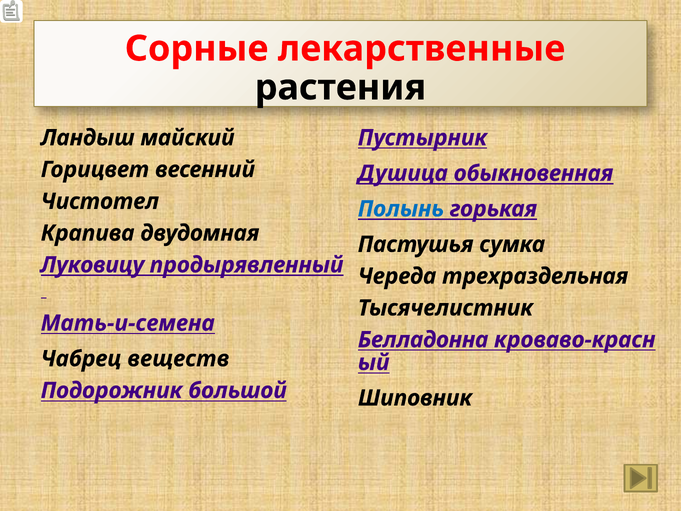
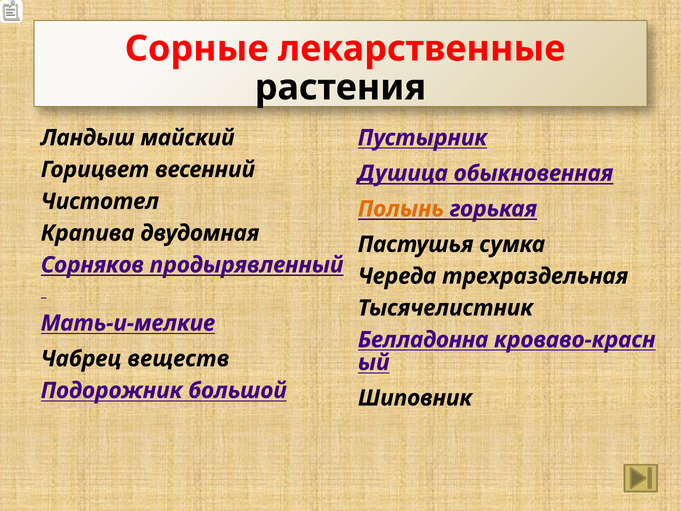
Полынь colour: blue -> orange
Луковицу: Луковицу -> Сорняков
Мать-и-семена: Мать-и-семена -> Мать-и-мелкие
